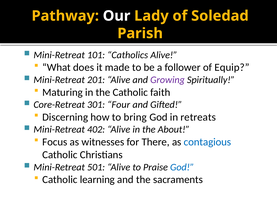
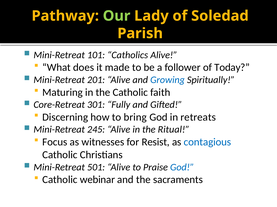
Our colour: white -> light green
Equip: Equip -> Today
Growing colour: purple -> blue
Four: Four -> Fully
402: 402 -> 245
About: About -> Ritual
There: There -> Resist
learning: learning -> webinar
